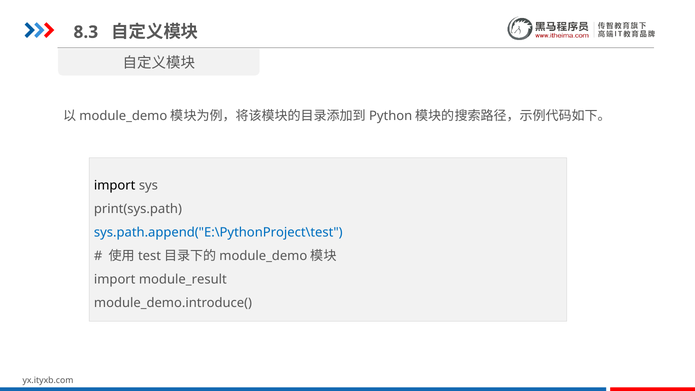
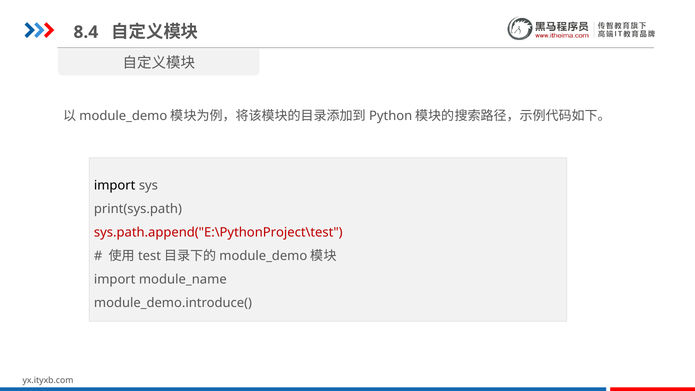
8.3: 8.3 -> 8.4
sys.path.append("E:\PythonProject\test colour: blue -> red
module_result: module_result -> module_name
